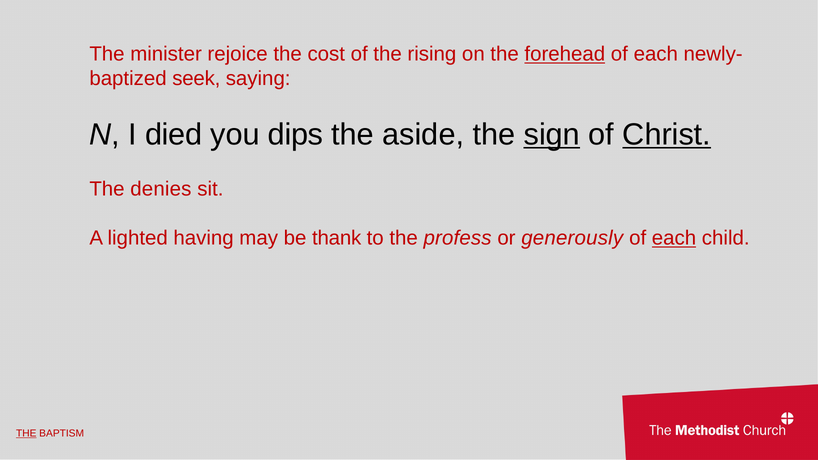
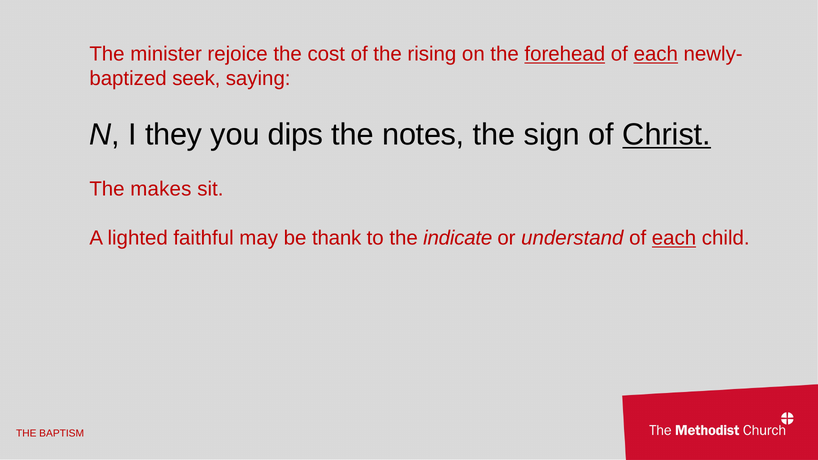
each at (656, 54) underline: none -> present
died: died -> they
aside: aside -> notes
sign underline: present -> none
denies: denies -> makes
having: having -> faithful
profess: profess -> indicate
generously: generously -> understand
THE at (26, 433) underline: present -> none
